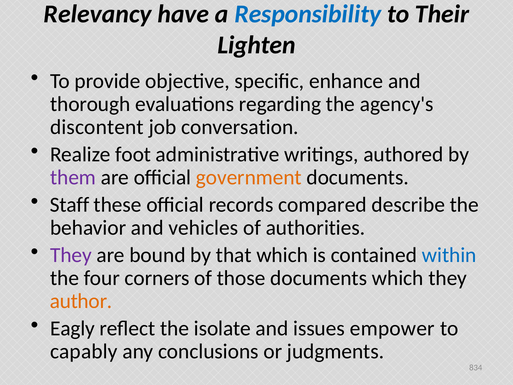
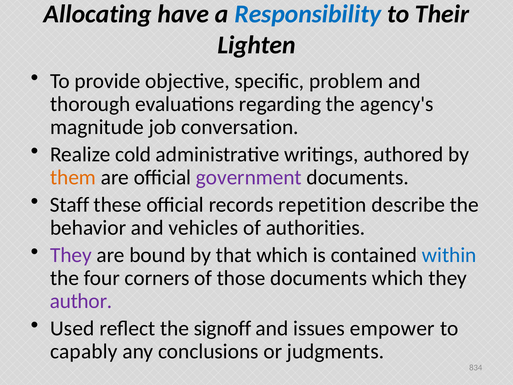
Relevancy: Relevancy -> Allocating
enhance: enhance -> problem
discontent: discontent -> magnitude
foot: foot -> cold
them colour: purple -> orange
government colour: orange -> purple
compared: compared -> repetition
author colour: orange -> purple
Eagly: Eagly -> Used
isolate: isolate -> signoff
